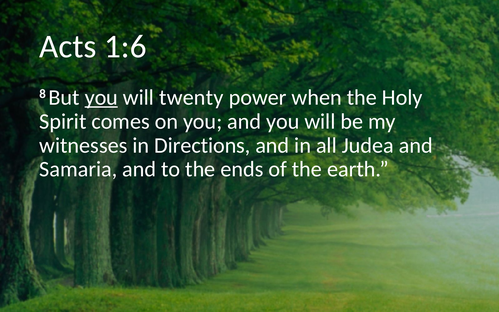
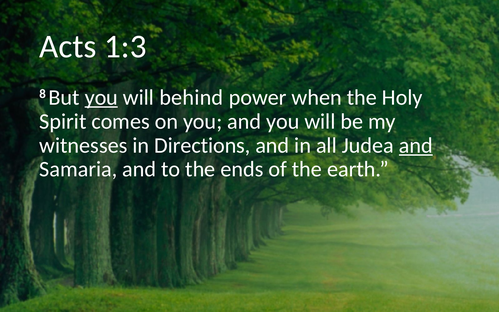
1:6: 1:6 -> 1:3
twenty: twenty -> behind
and at (416, 145) underline: none -> present
